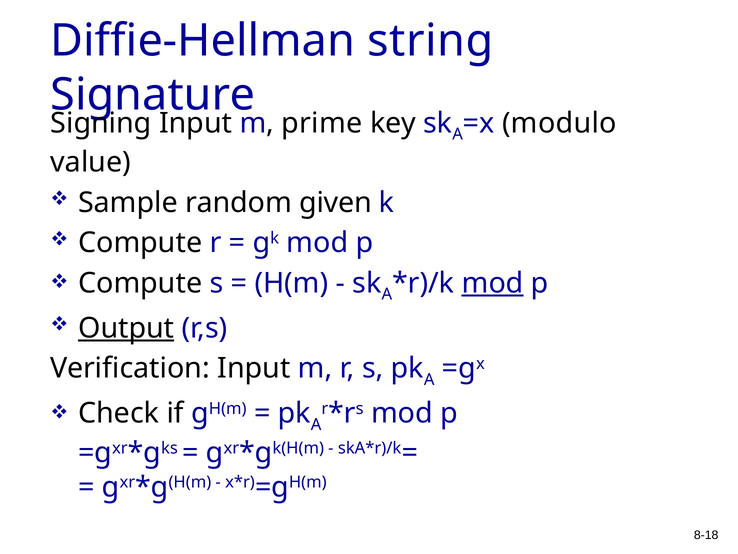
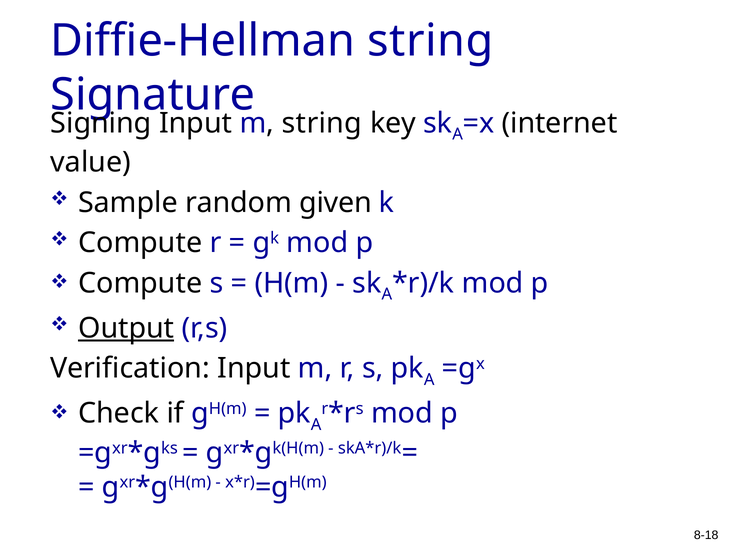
m prime: prime -> string
modulo: modulo -> internet
mod at (493, 283) underline: present -> none
